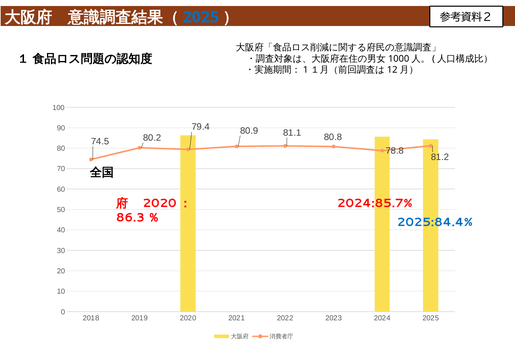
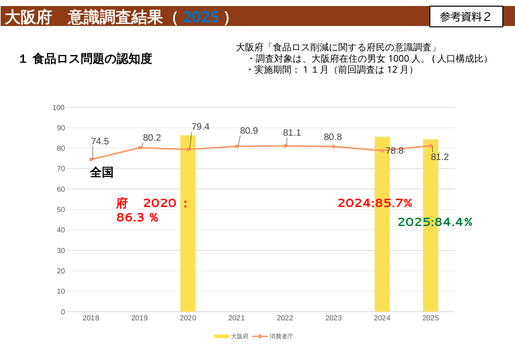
2025:84.4% colour: blue -> green
